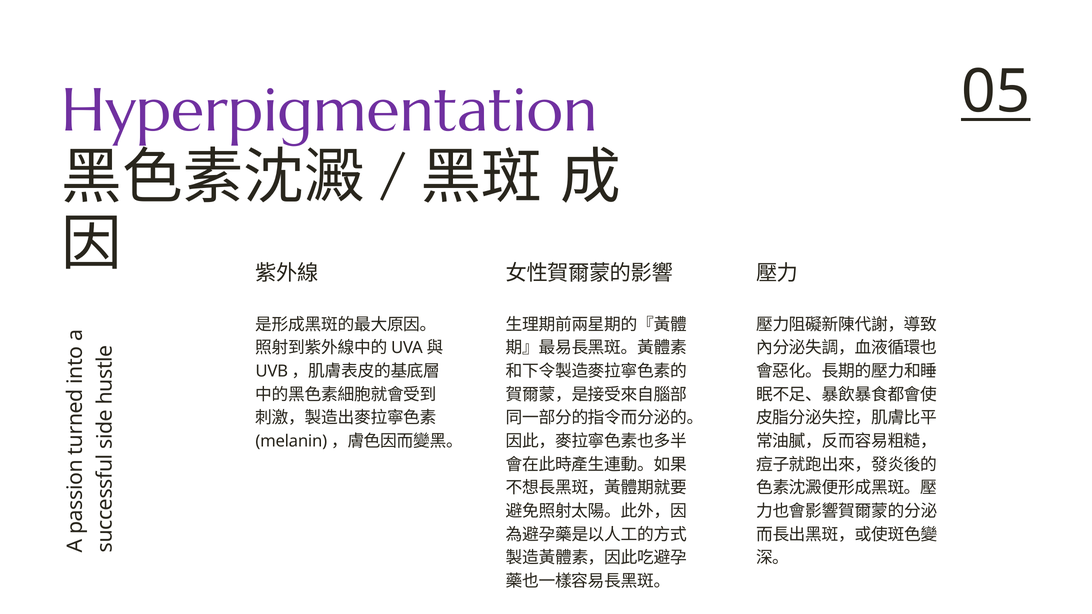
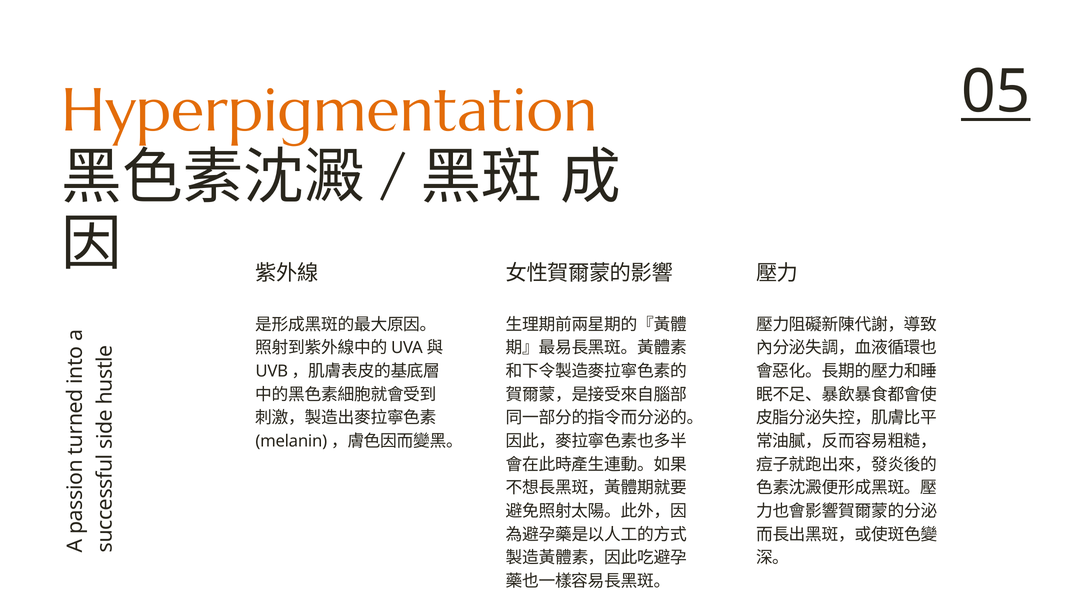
Hyperpigmentation colour: purple -> orange
